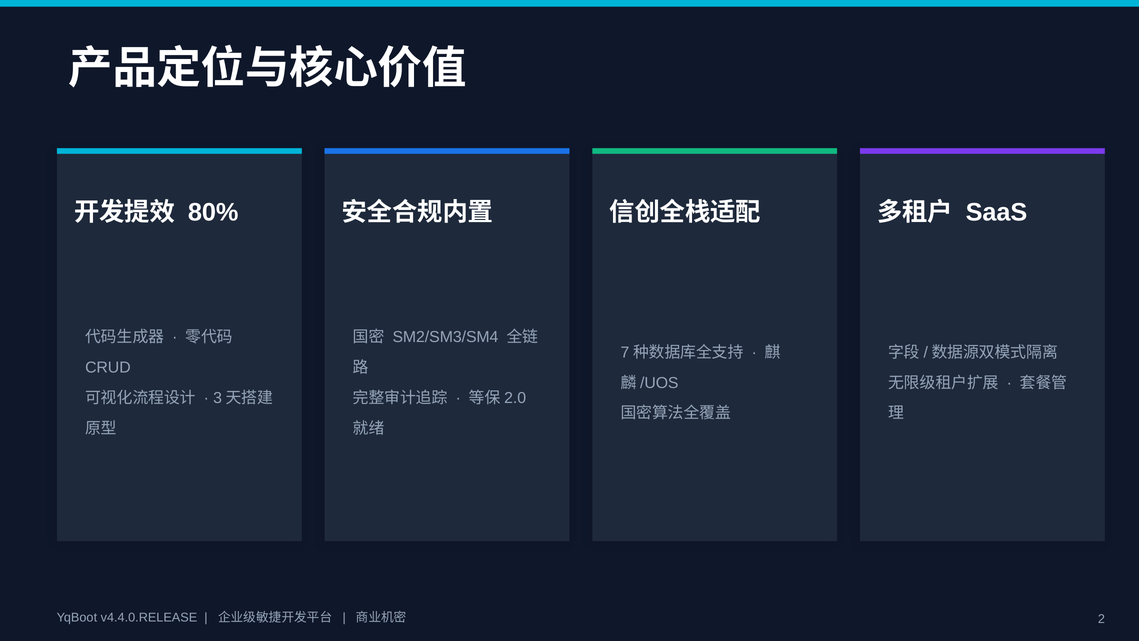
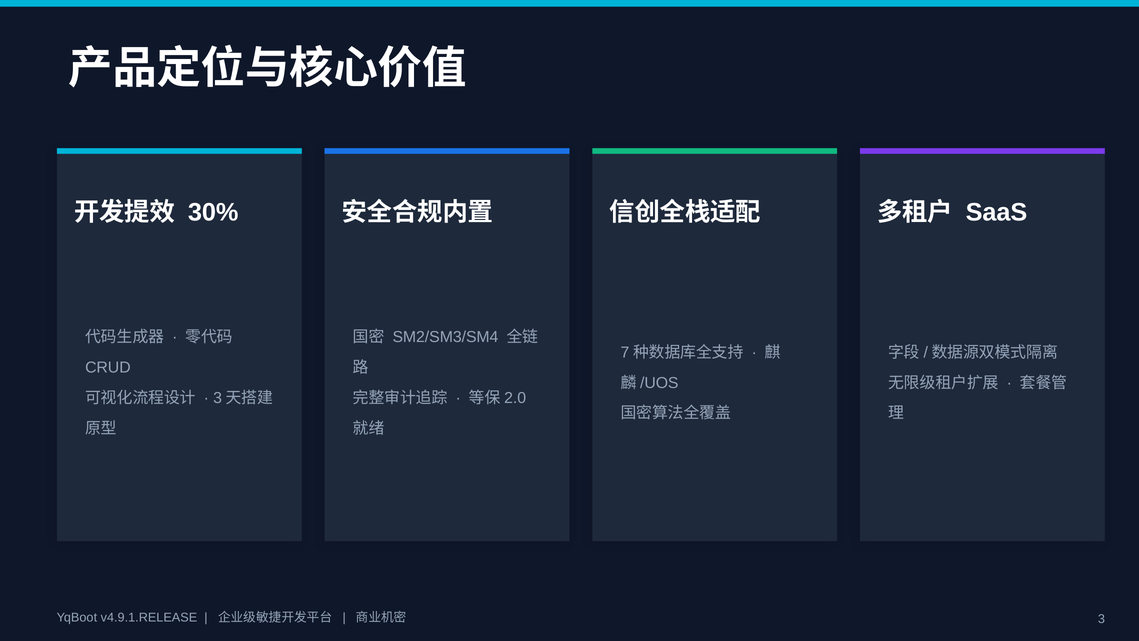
80%: 80% -> 30%
v4.4.0.RELEASE: v4.4.0.RELEASE -> v4.9.1.RELEASE
2: 2 -> 3
